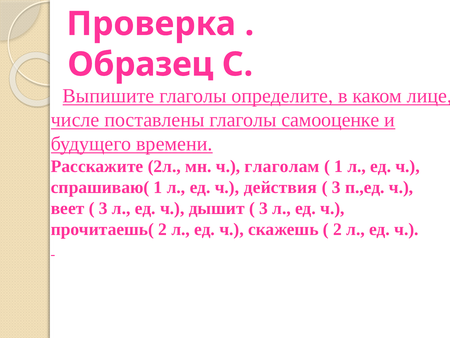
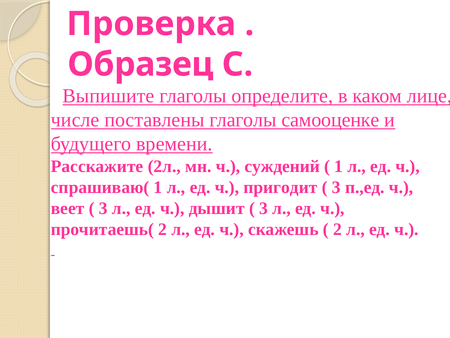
глаголам: глаголам -> суждений
действия: действия -> пригодит
